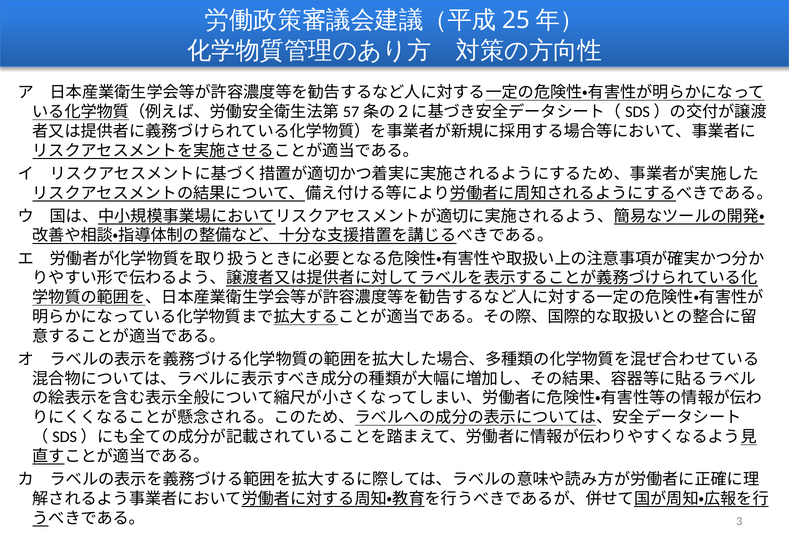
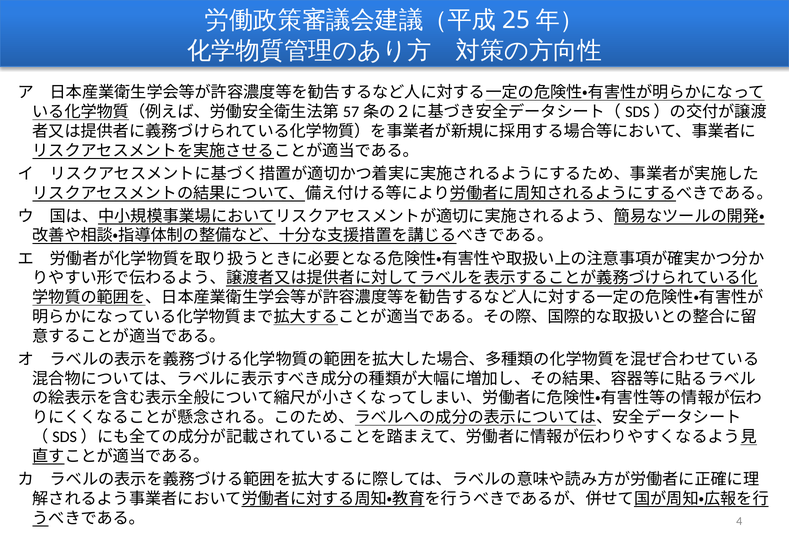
3: 3 -> 4
